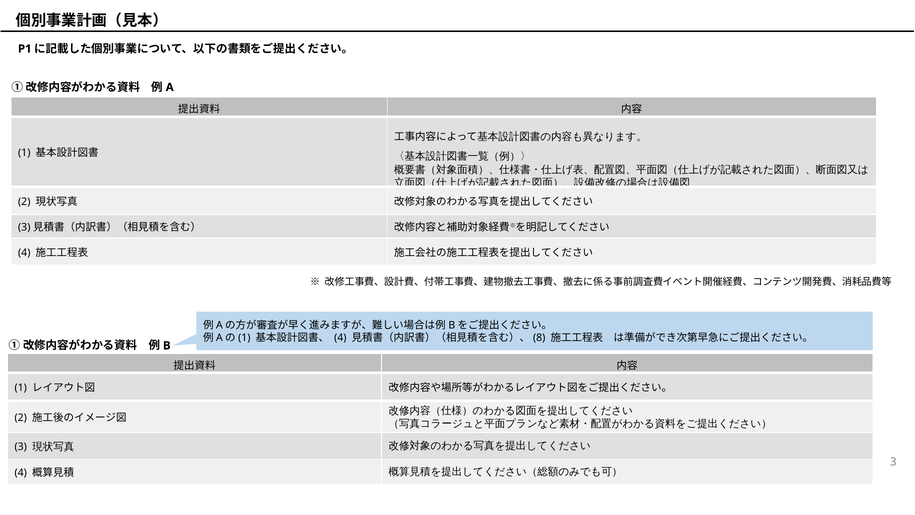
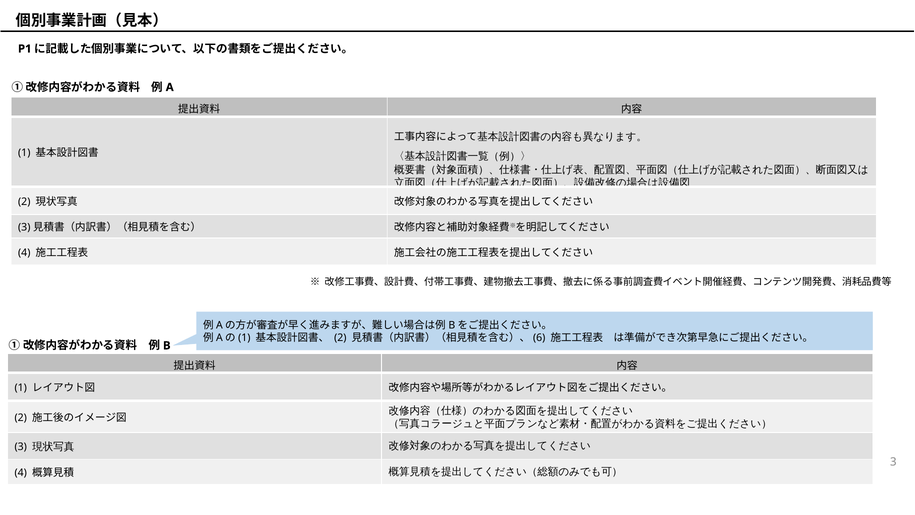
4 at (340, 338): 4 -> 2
8: 8 -> 6
